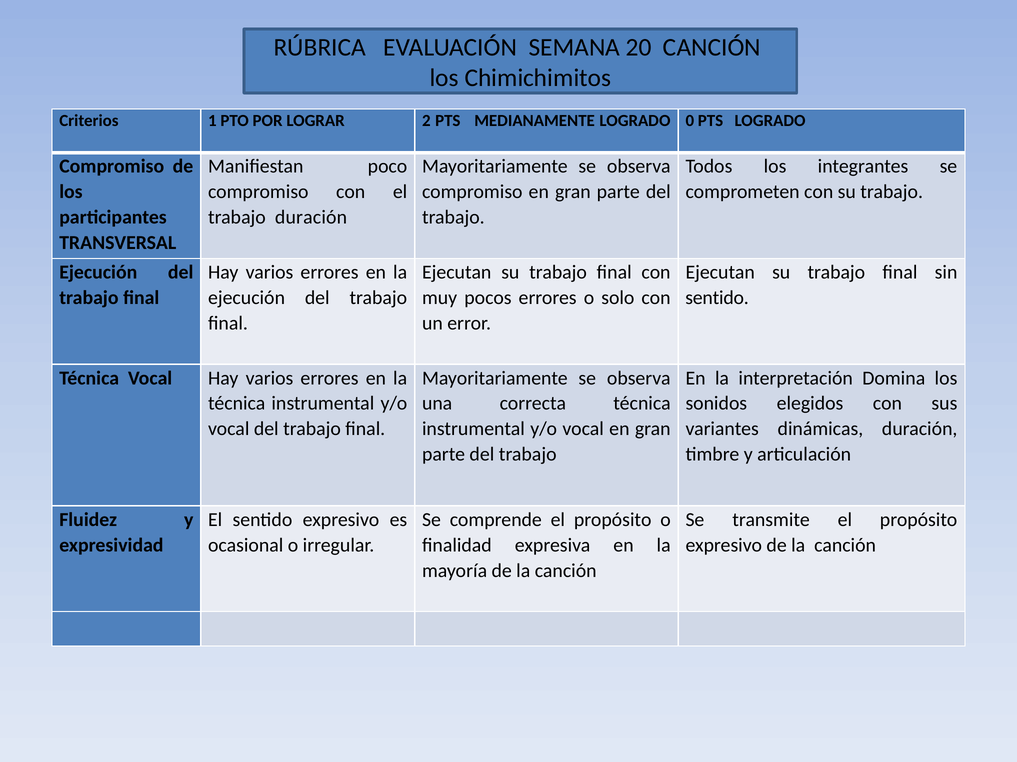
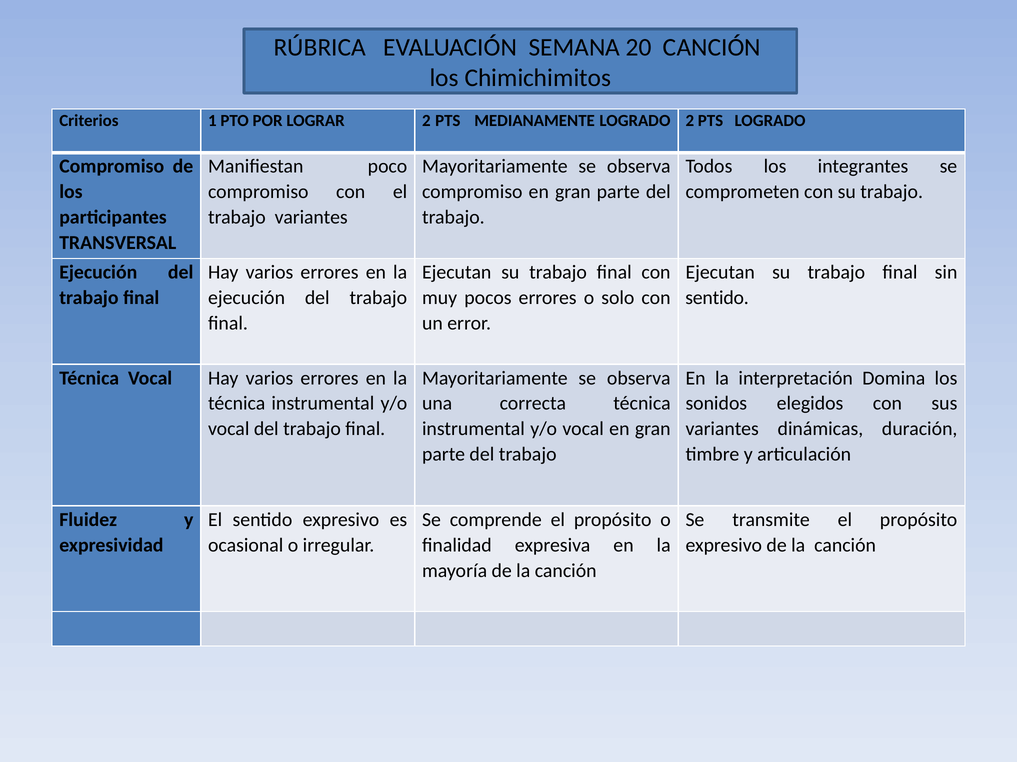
LOGRADO 0: 0 -> 2
trabajo duración: duración -> variantes
